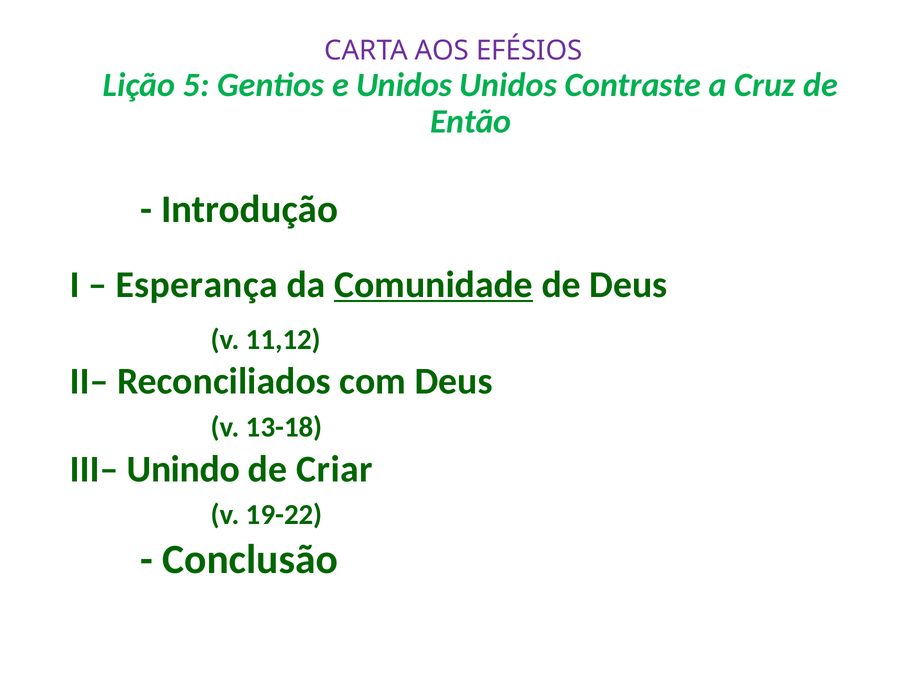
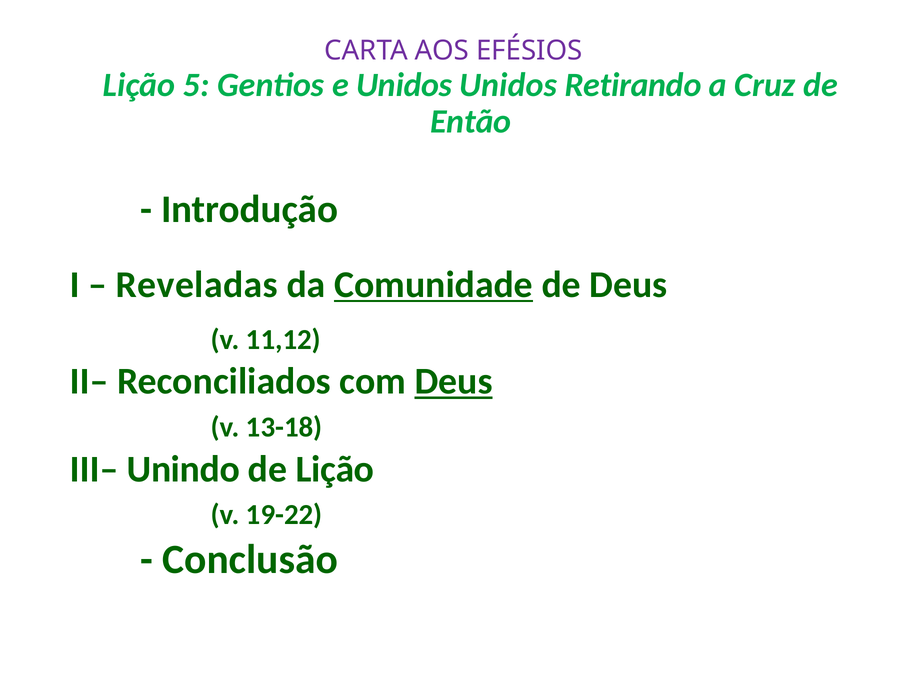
Contraste: Contraste -> Retirando
Esperança: Esperança -> Reveladas
Deus at (454, 382) underline: none -> present
de Criar: Criar -> Lição
